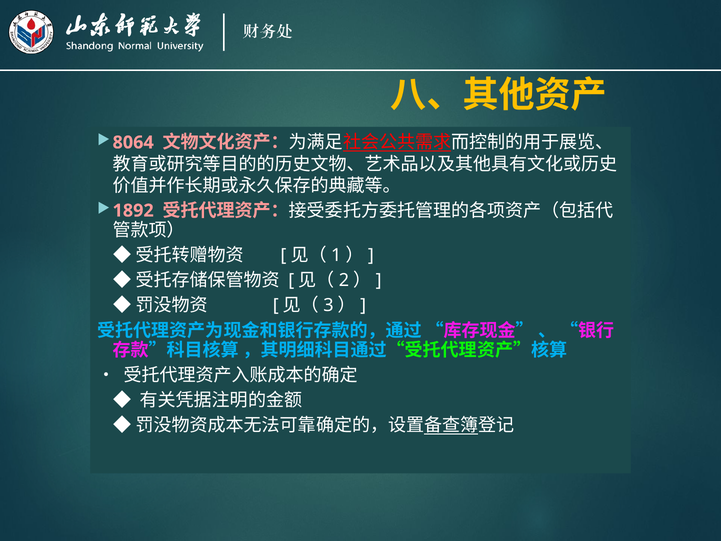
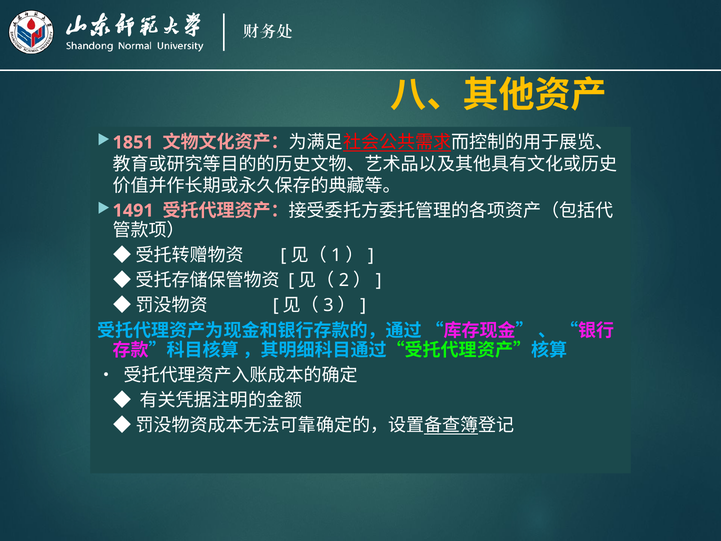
8064: 8064 -> 1851
1892: 1892 -> 1491
